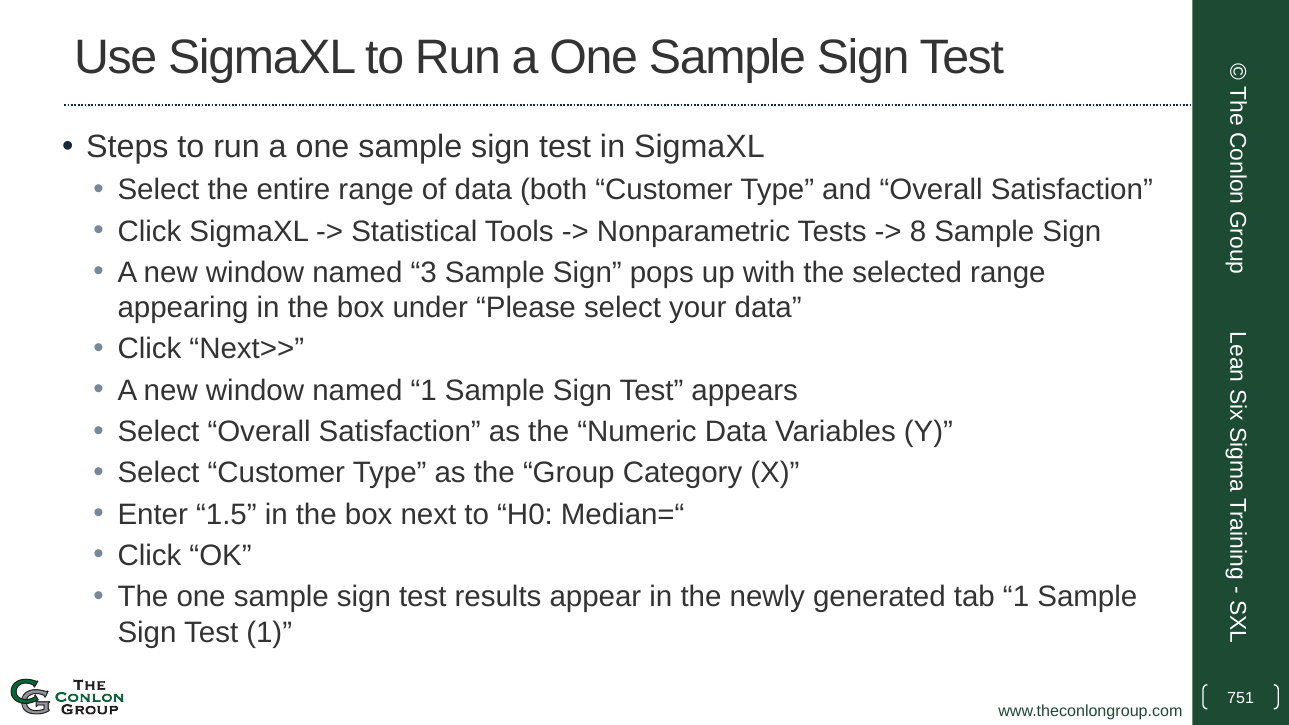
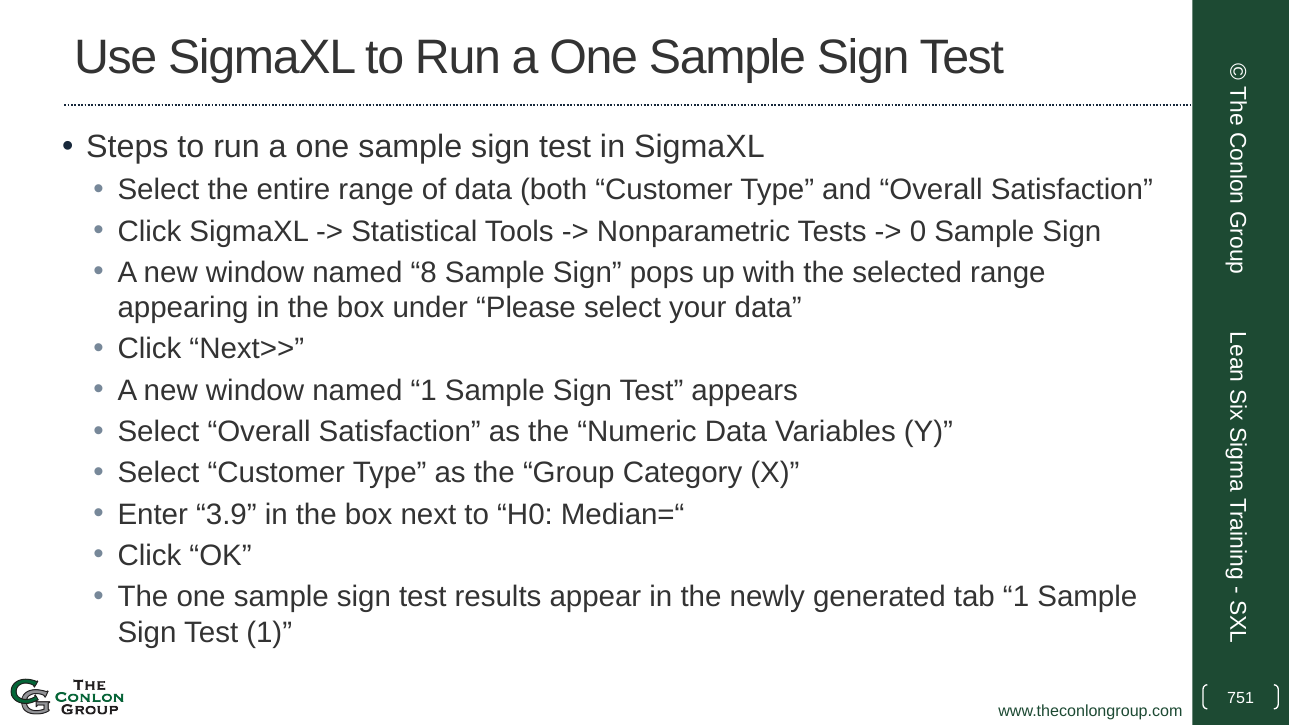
8: 8 -> 0
3: 3 -> 8
1.5: 1.5 -> 3.9
